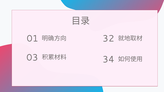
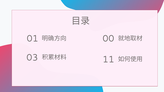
32: 32 -> 00
34: 34 -> 11
